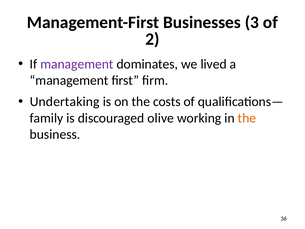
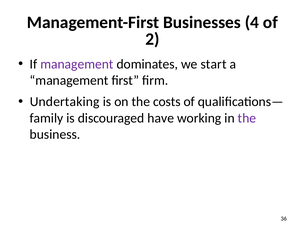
3: 3 -> 4
lived: lived -> start
olive: olive -> have
the at (247, 118) colour: orange -> purple
